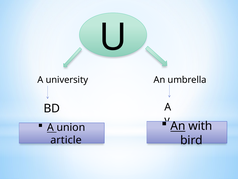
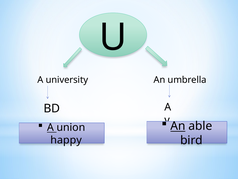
with: with -> able
article: article -> happy
